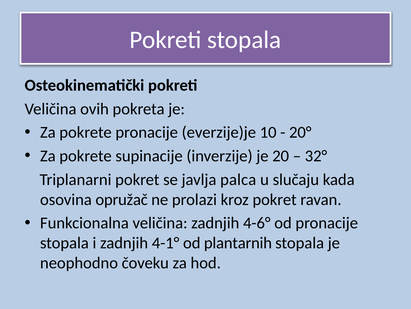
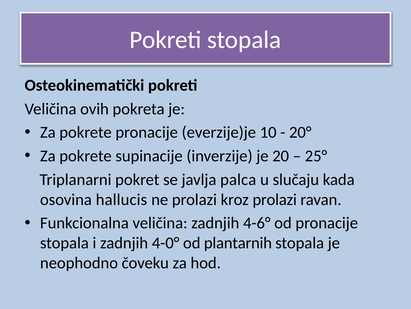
32°: 32° -> 25°
opružač: opružač -> hallucis
kroz pokret: pokret -> prolazi
4-1°: 4-1° -> 4-0°
